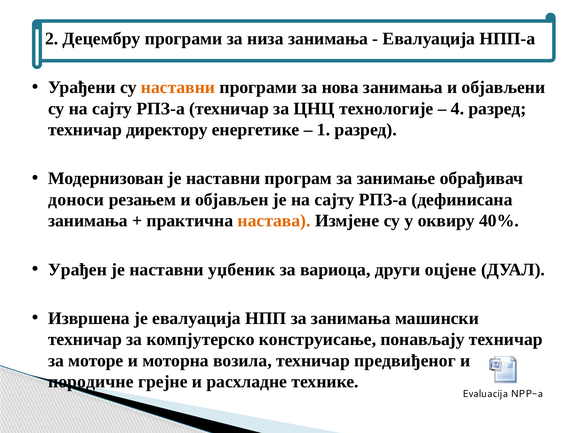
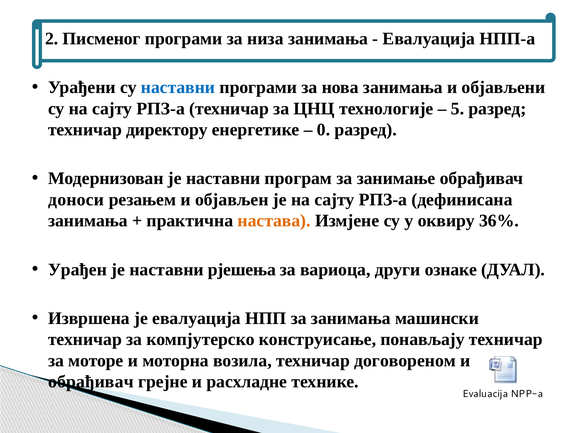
Децембру: Децембру -> Писменог
наставни at (178, 88) colour: orange -> blue
4: 4 -> 5
1: 1 -> 0
40%: 40% -> 36%
уџбеник: уџбеник -> рјешења
оцјене: оцјене -> ознаке
предвиђеног: предвиђеног -> договореном
породичне at (91, 382): породичне -> обрађивач
